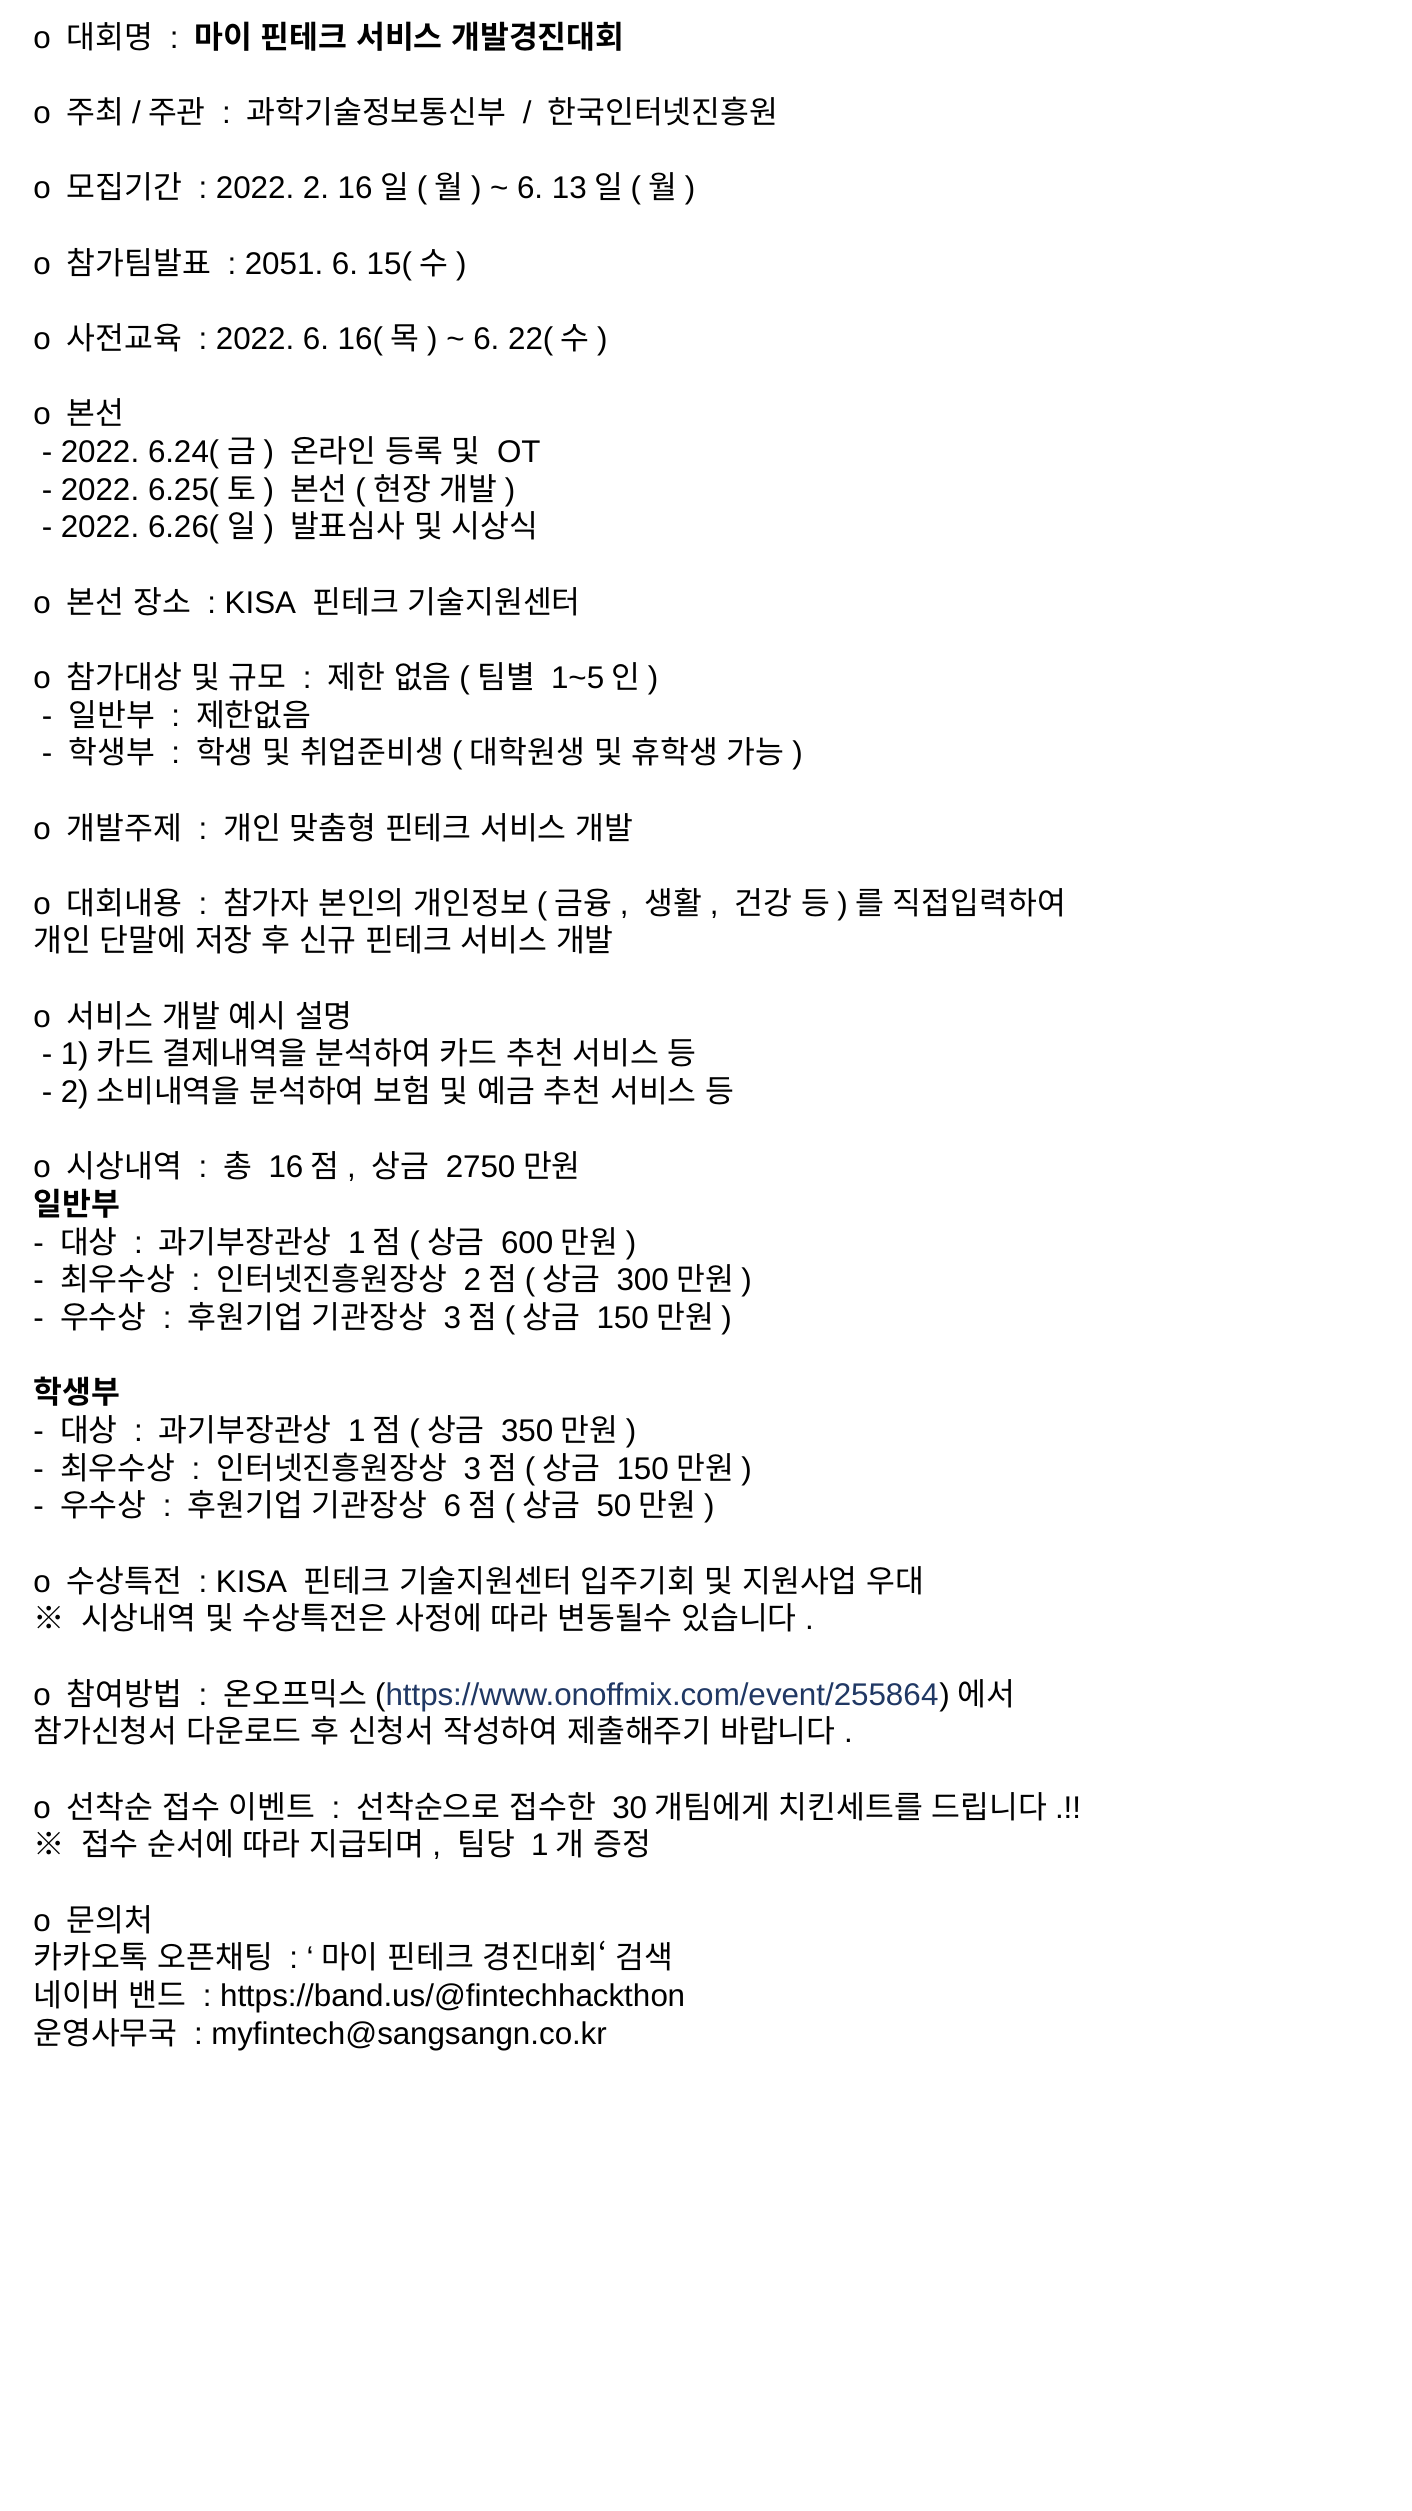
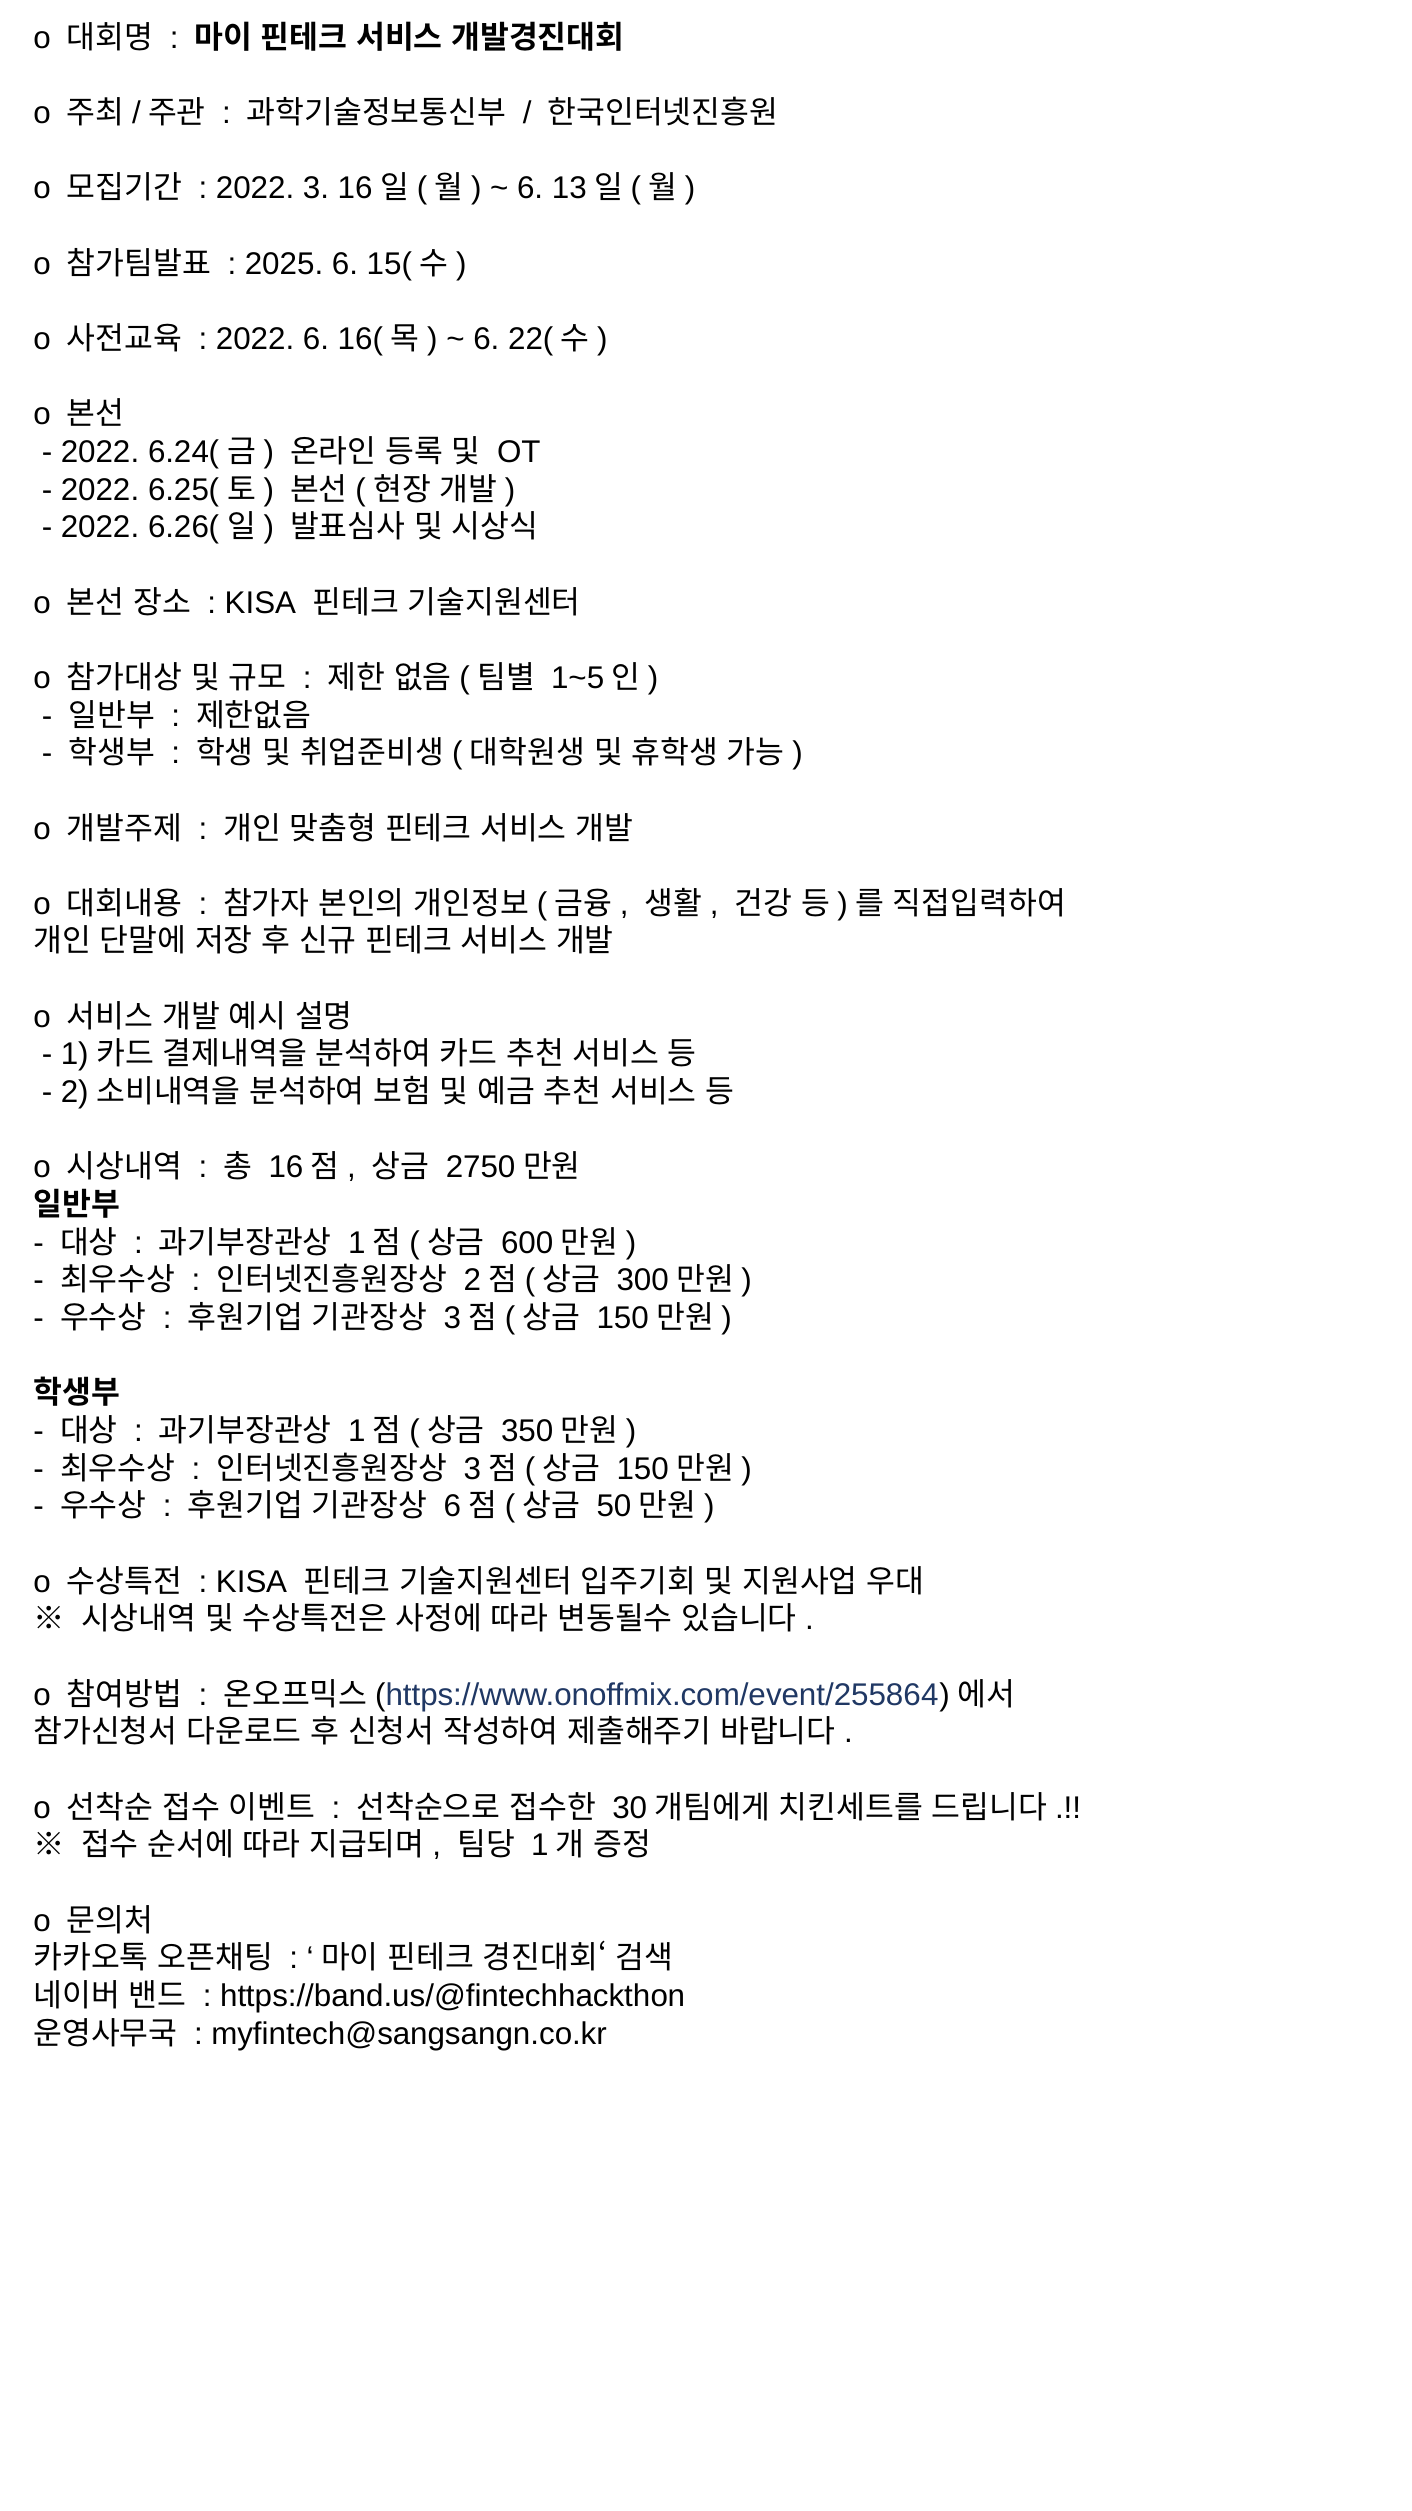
2: 2 -> 3
2051: 2051 -> 2025
